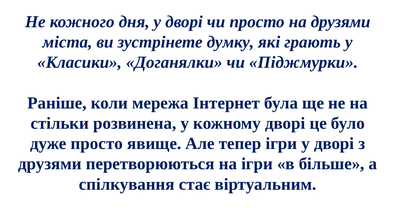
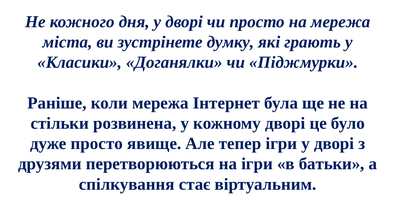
на друзями: друзями -> мережа
більше: більше -> батьки
